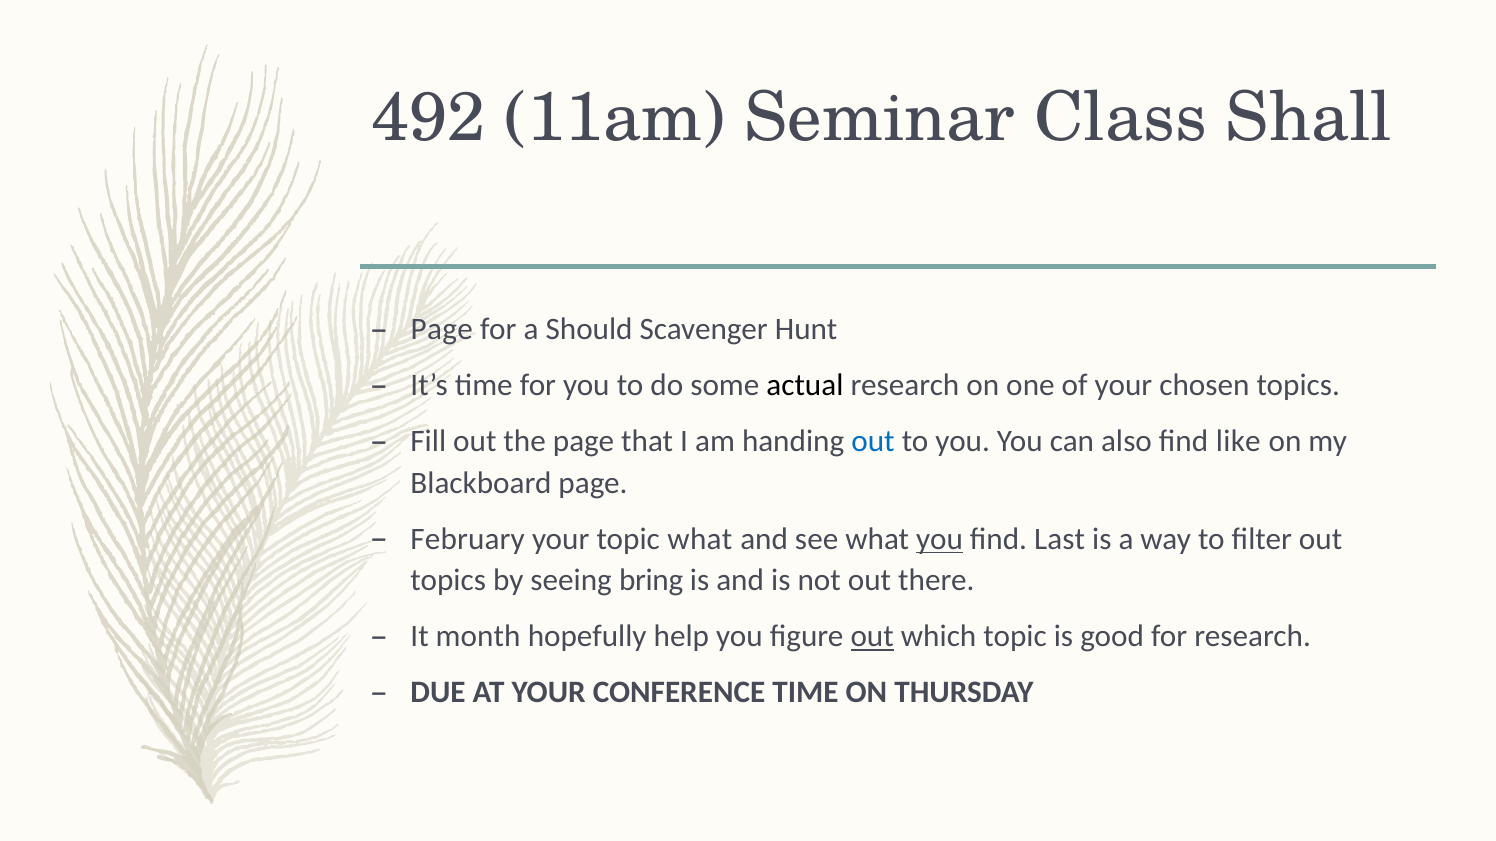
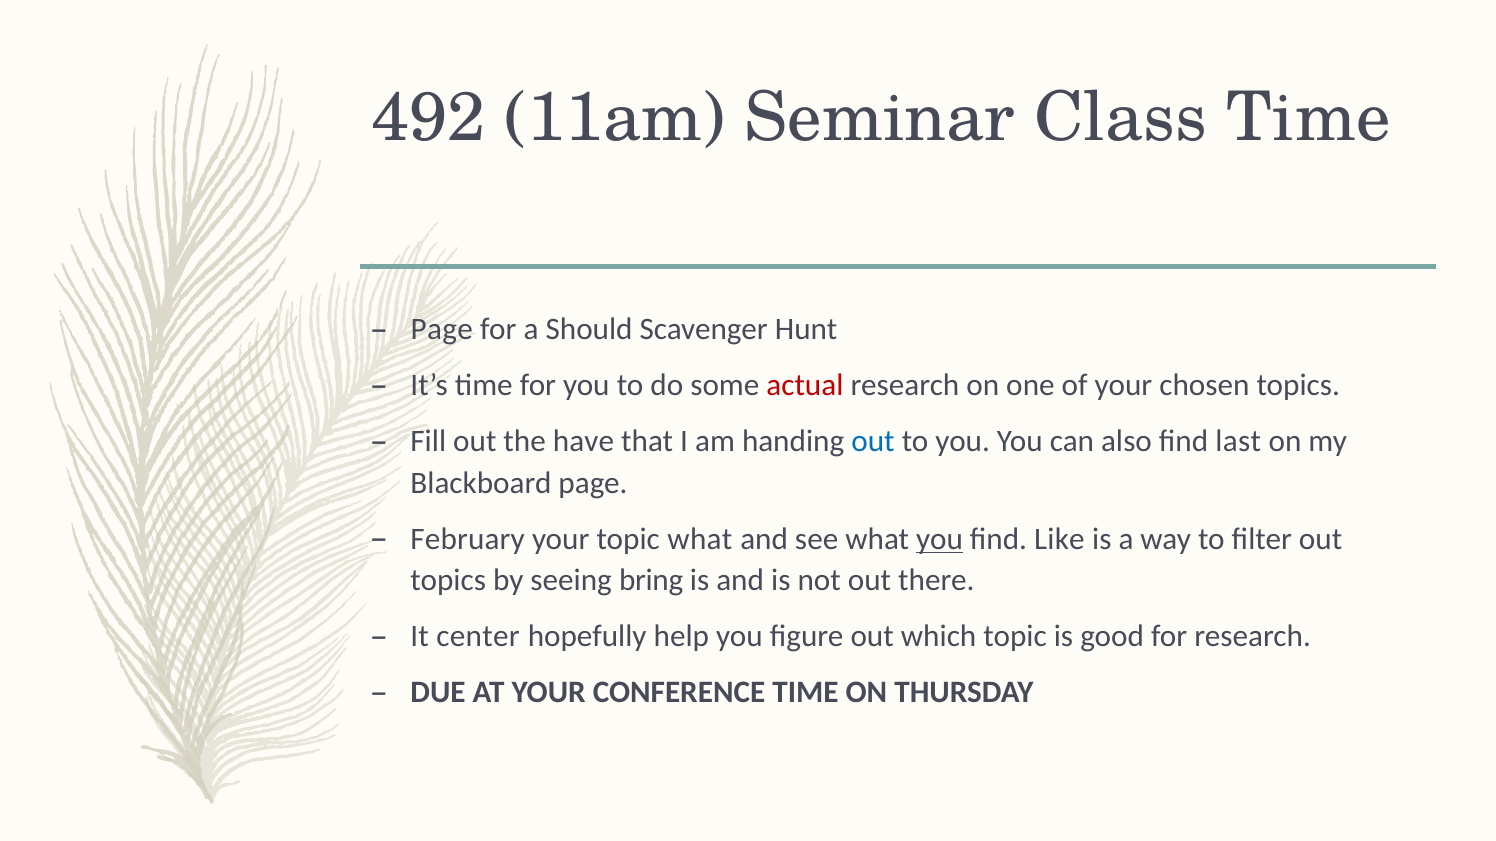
Class Shall: Shall -> Time
actual colour: black -> red
the page: page -> have
like: like -> last
Last: Last -> Like
month: month -> center
out at (872, 637) underline: present -> none
